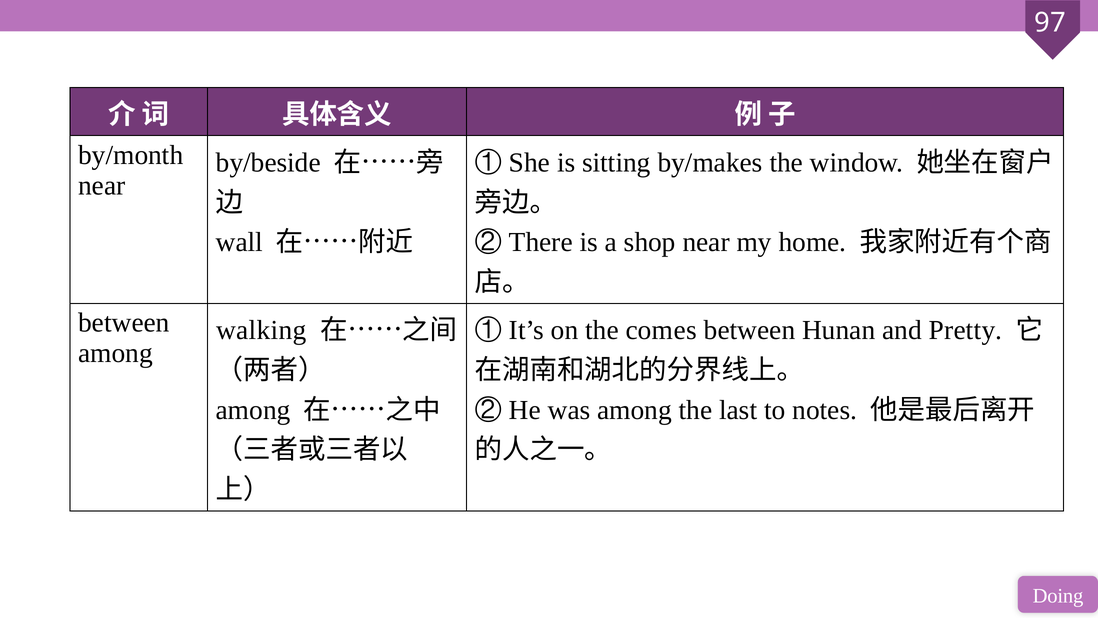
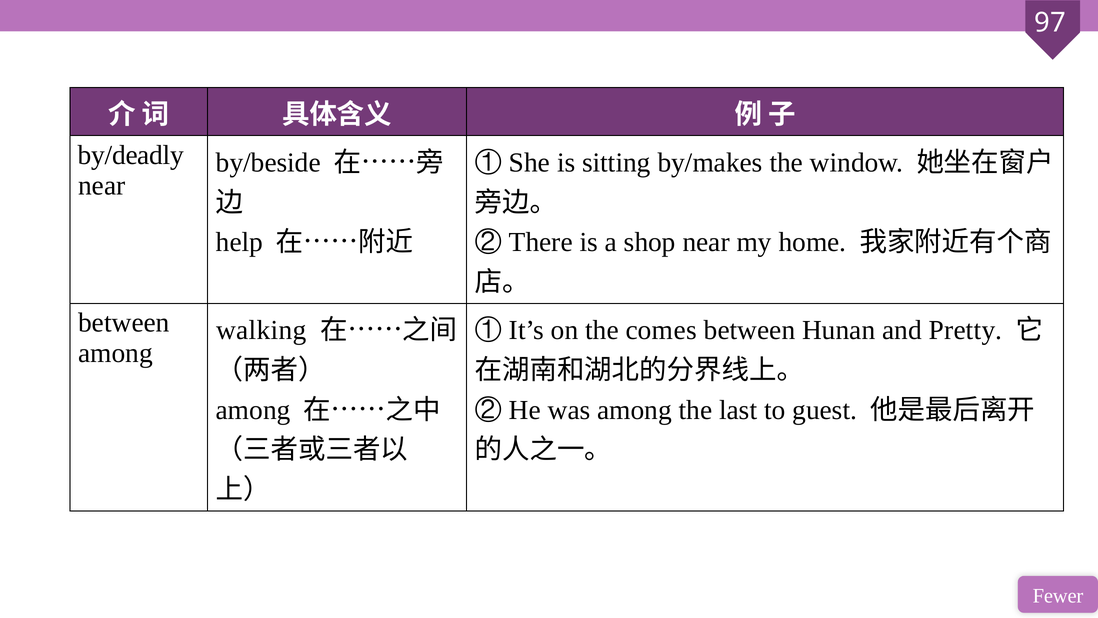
by/month: by/month -> by/deadly
wall: wall -> help
notes: notes -> guest
Doing: Doing -> Fewer
